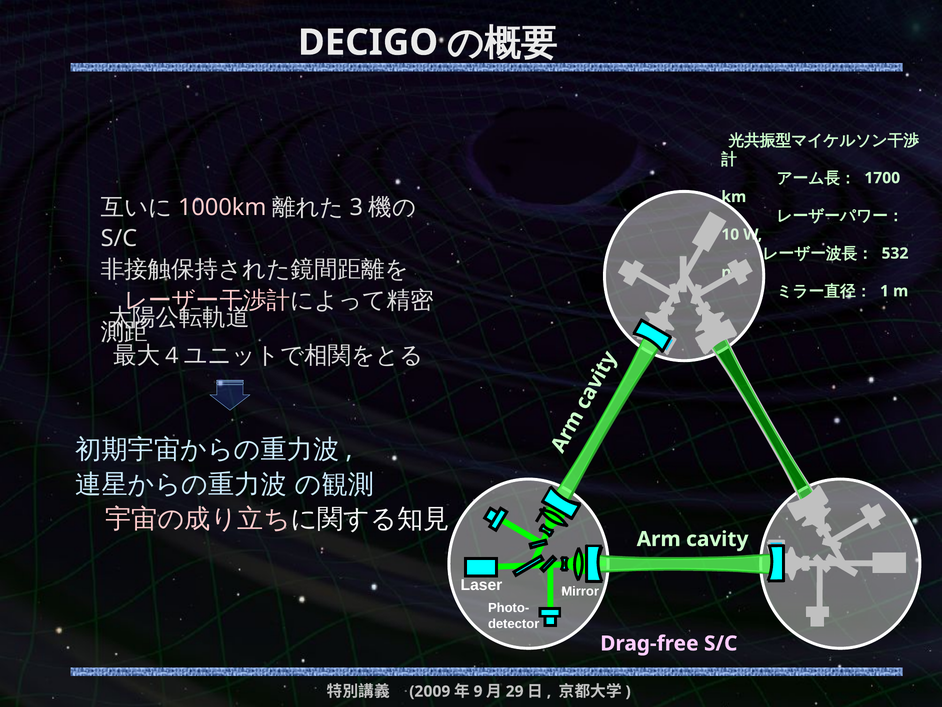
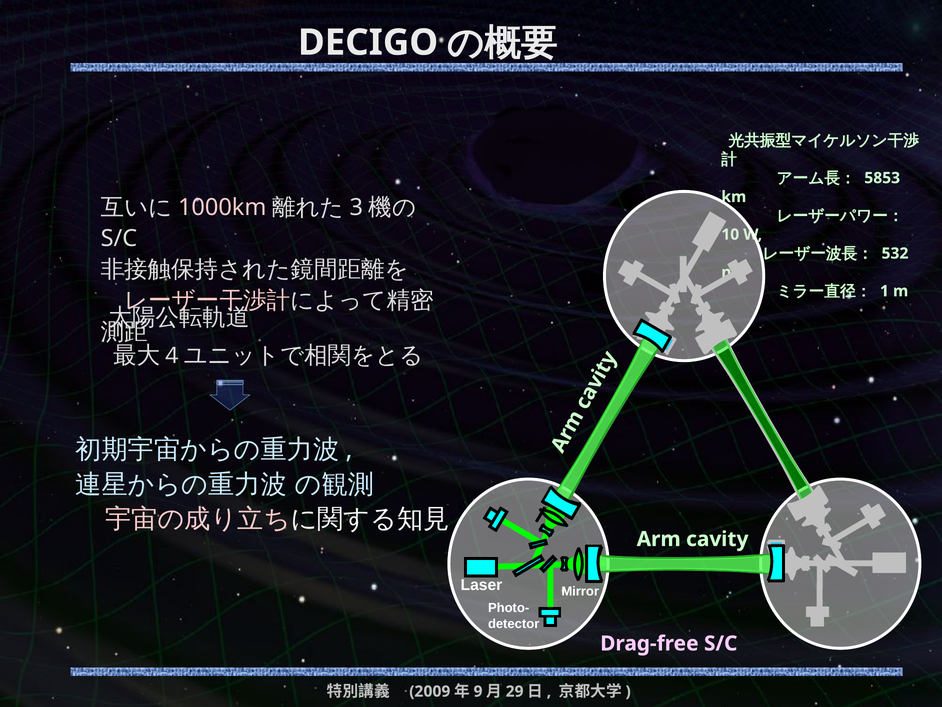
1700: 1700 -> 5853
